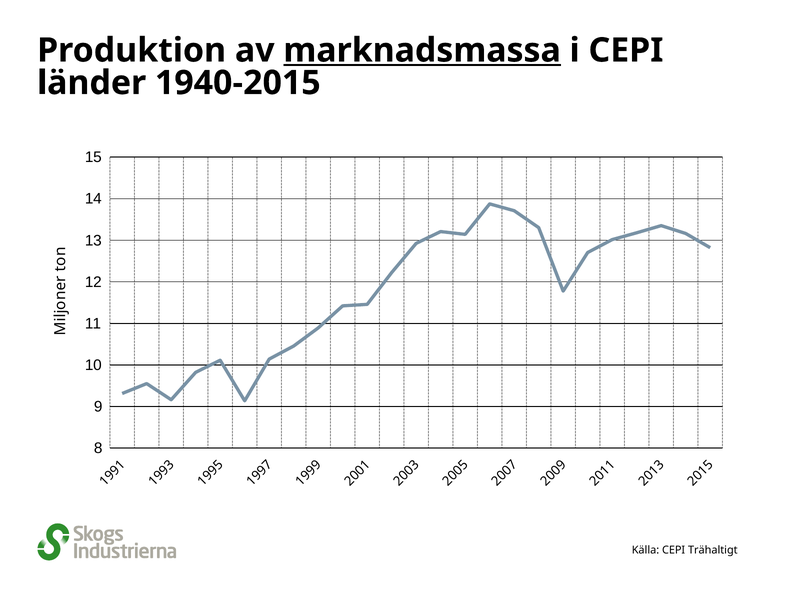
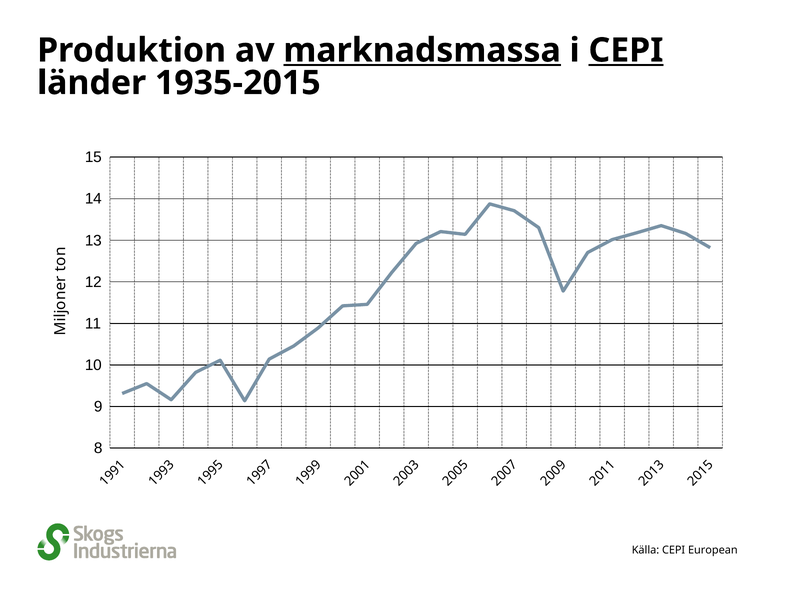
CEPI at (626, 50) underline: none -> present
1940-2015: 1940-2015 -> 1935-2015
Trähaltigt: Trähaltigt -> European
